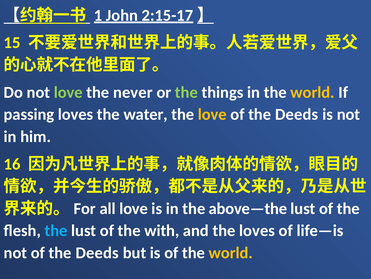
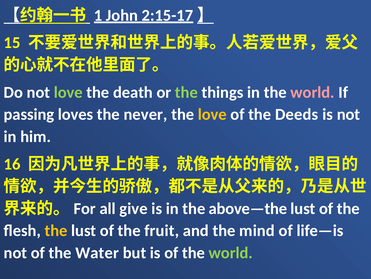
never: never -> death
world at (313, 92) colour: yellow -> pink
water: water -> never
all love: love -> give
the at (56, 230) colour: light blue -> yellow
with: with -> fruit
the loves: loves -> mind
not of the Deeds: Deeds -> Water
world at (231, 252) colour: yellow -> light green
